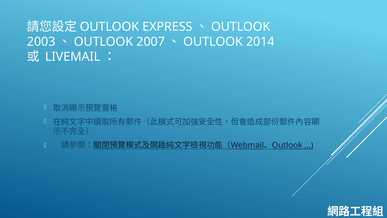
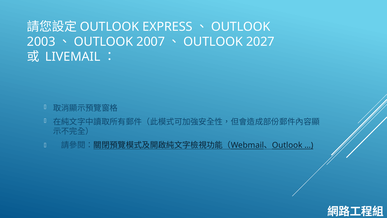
2014: 2014 -> 2027
